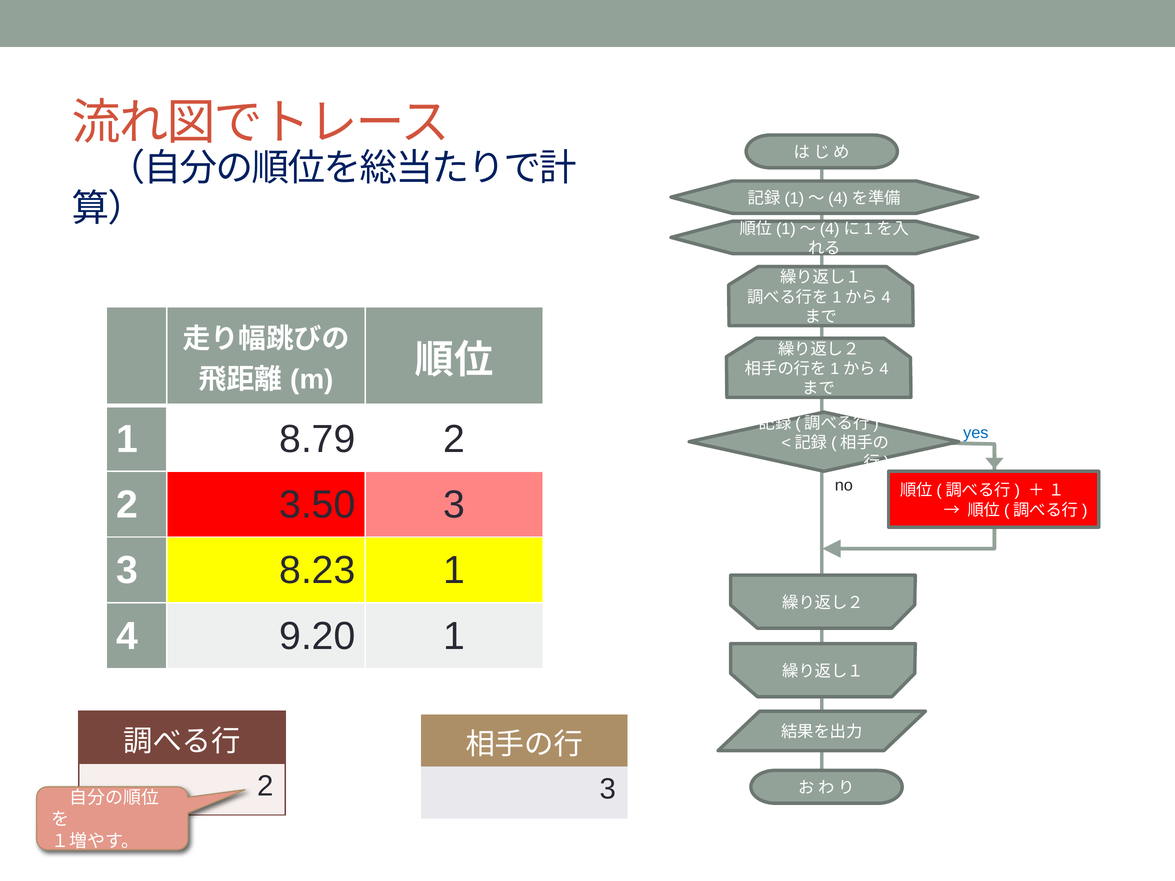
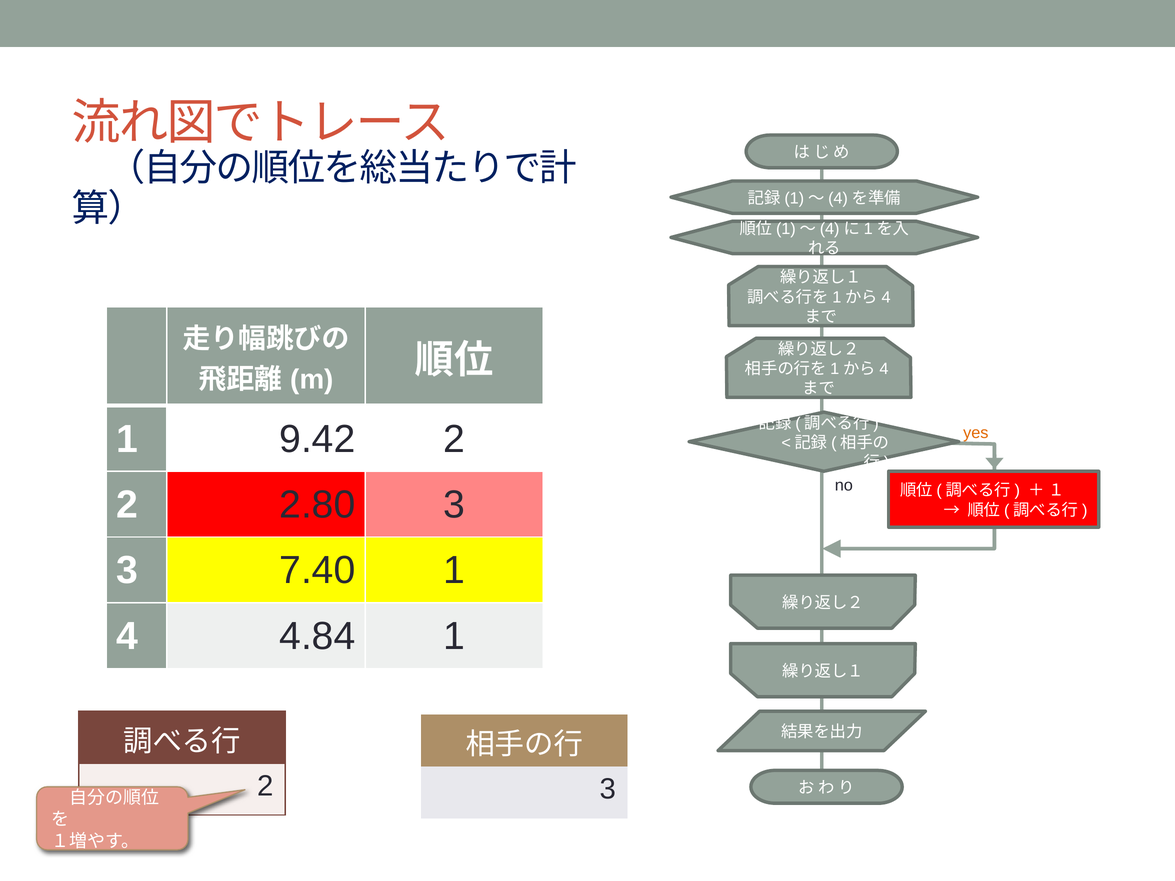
8.79: 8.79 -> 9.42
yes colour: blue -> orange
3.50: 3.50 -> 2.80
8.23: 8.23 -> 7.40
9.20: 9.20 -> 4.84
